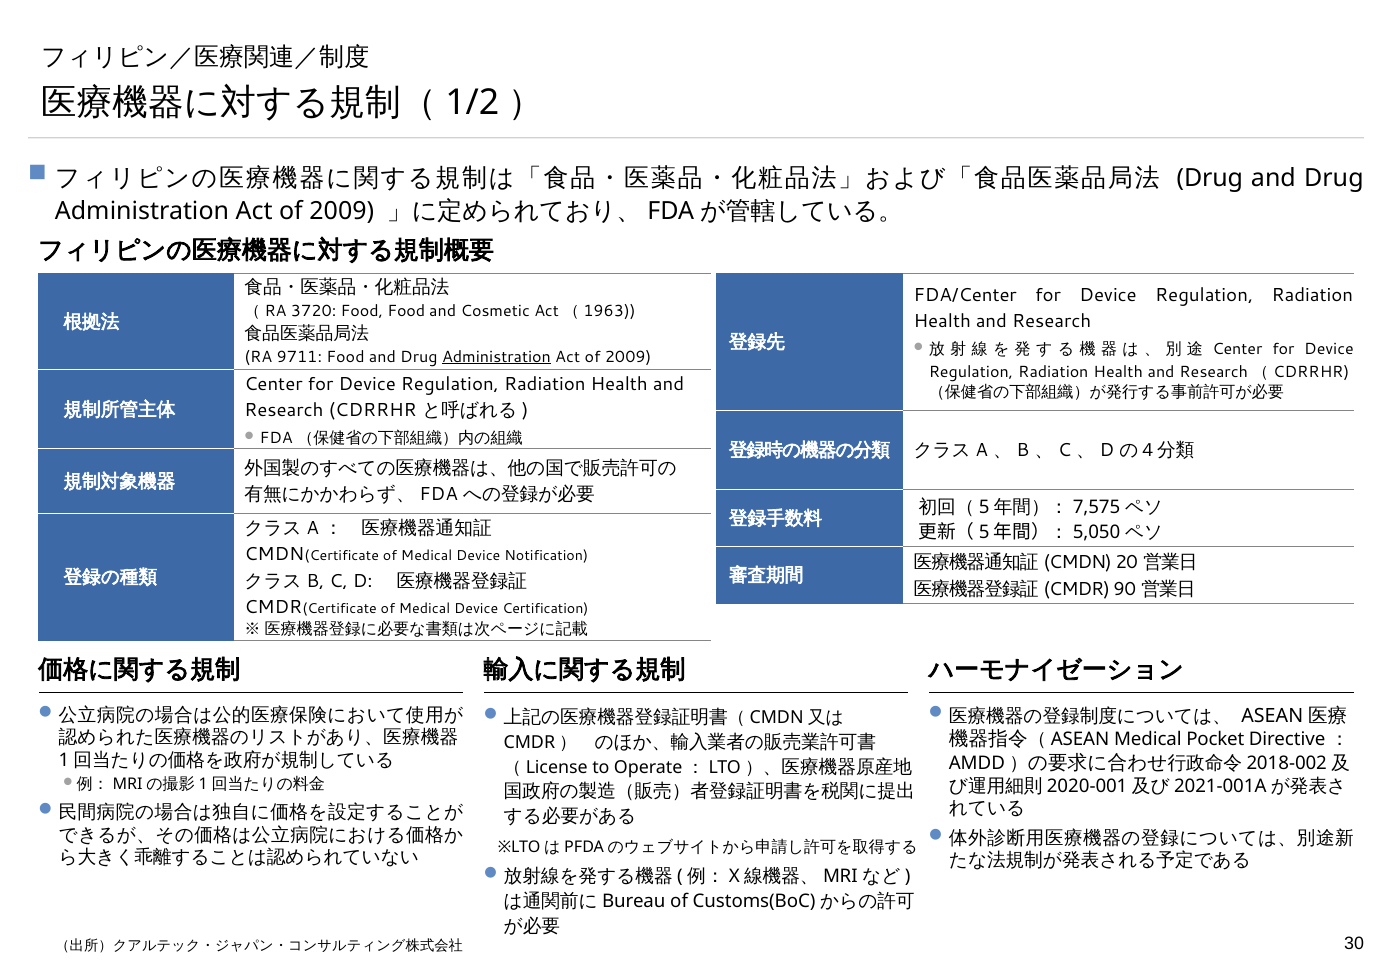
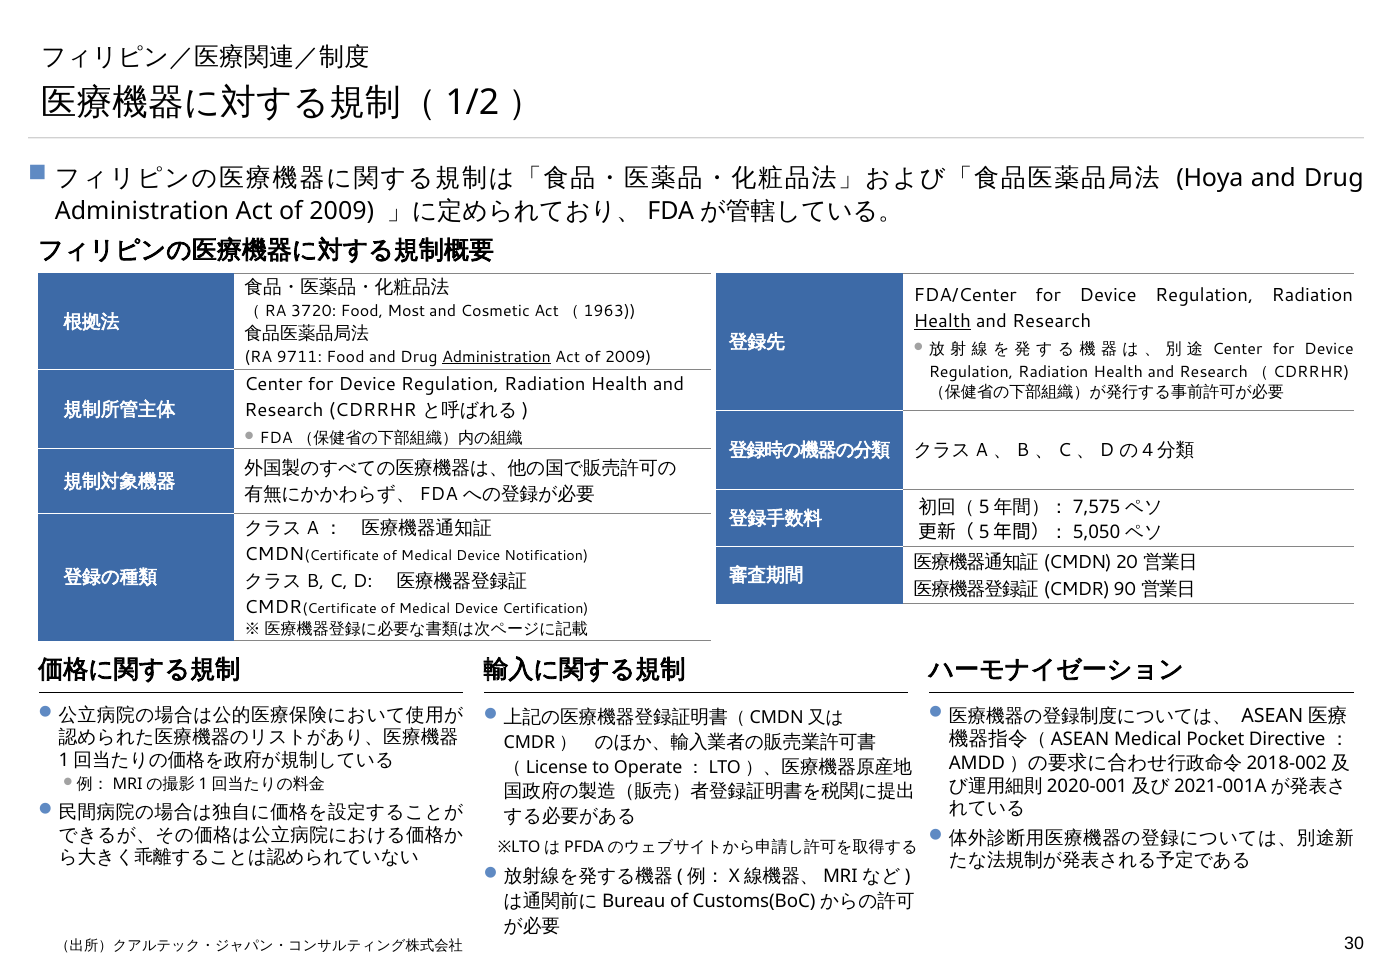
Drug at (1210, 178): Drug -> Hoya
Food Food: Food -> Most
Health at (942, 321) underline: none -> present
